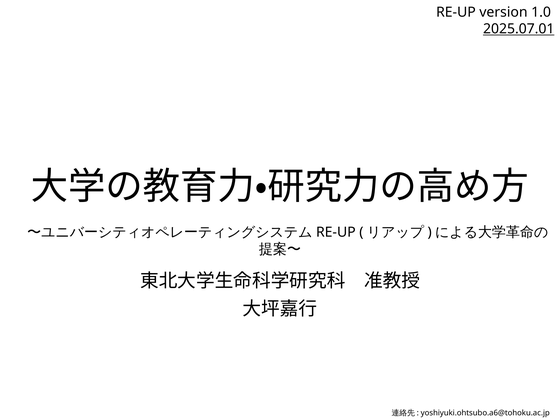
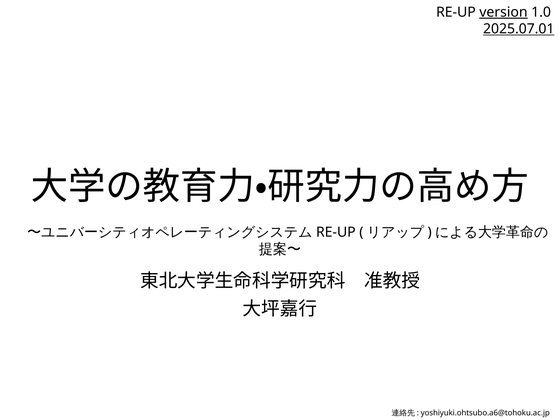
version underline: none -> present
